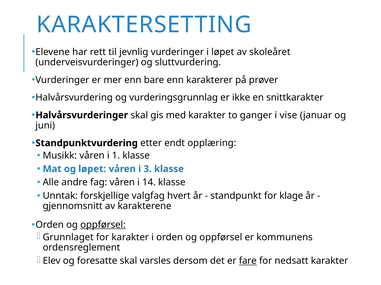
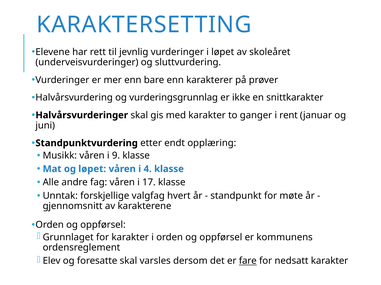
vise: vise -> rent
1: 1 -> 9
3: 3 -> 4
14: 14 -> 17
klage: klage -> møte
oppførsel at (103, 225) underline: present -> none
